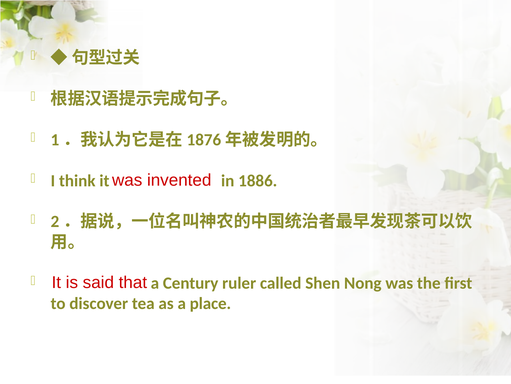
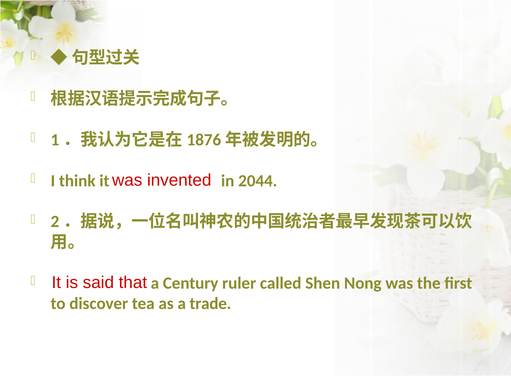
1886: 1886 -> 2044
place: place -> trade
